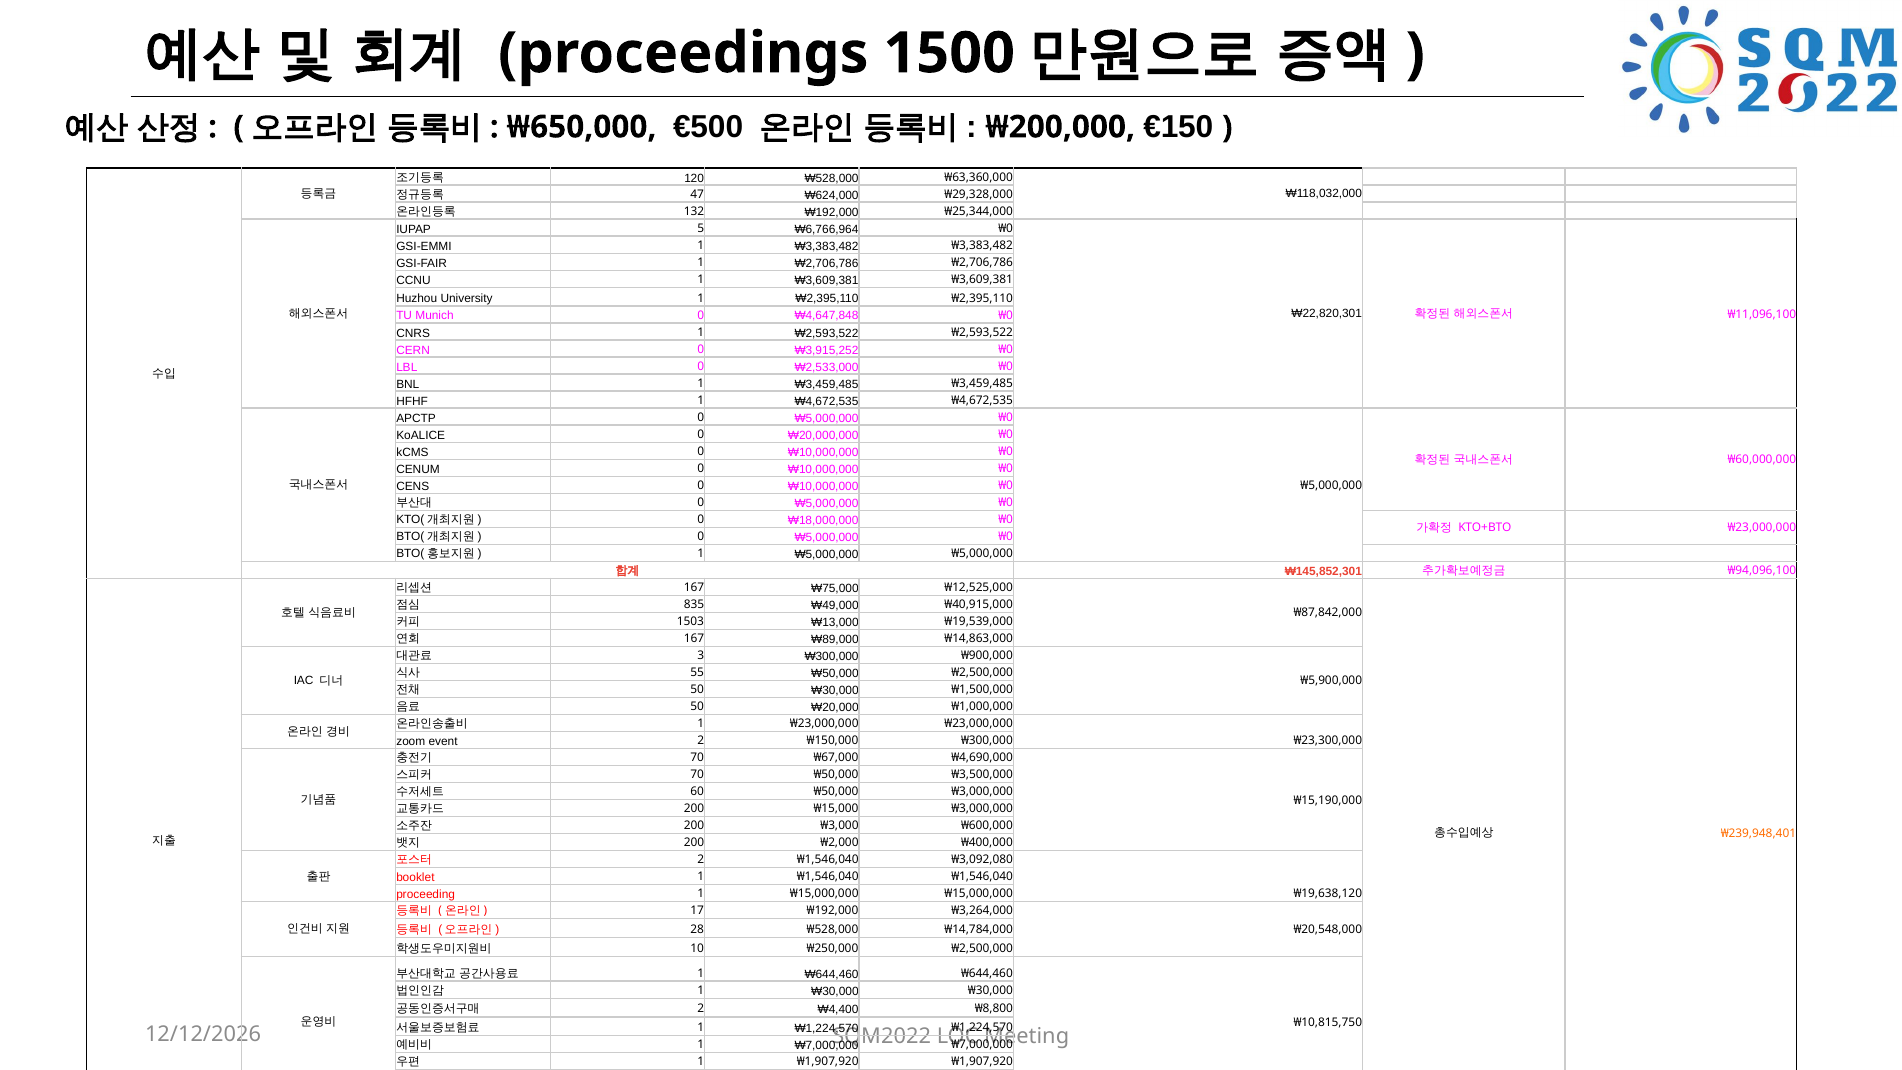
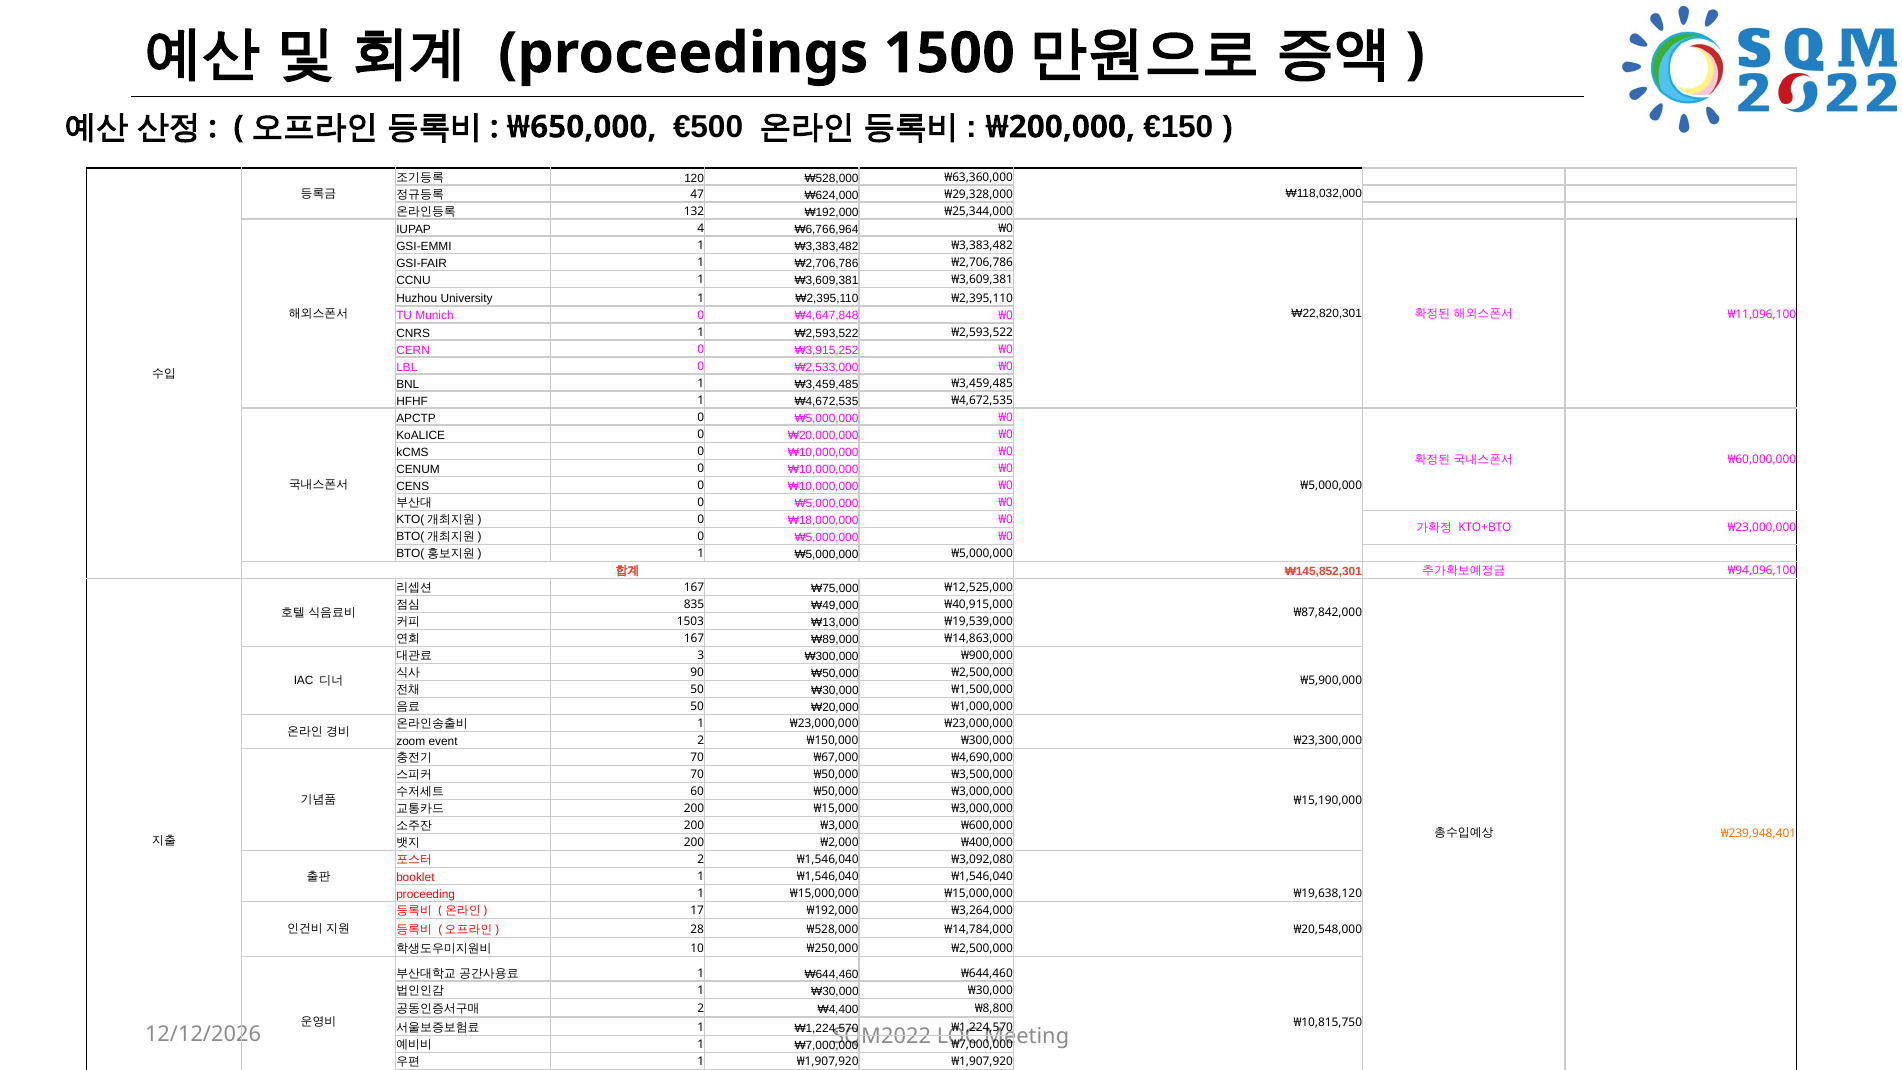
5: 5 -> 4
55: 55 -> 90
